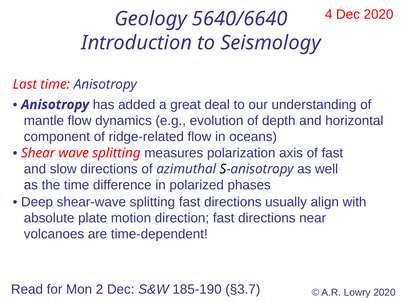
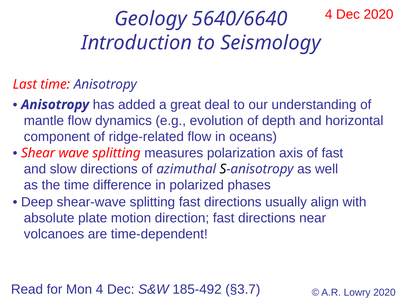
Mon 2: 2 -> 4
185-190: 185-190 -> 185-492
